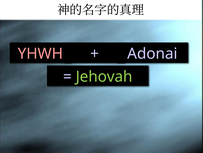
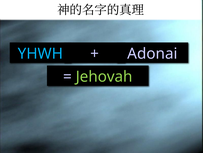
YHWH colour: pink -> light blue
